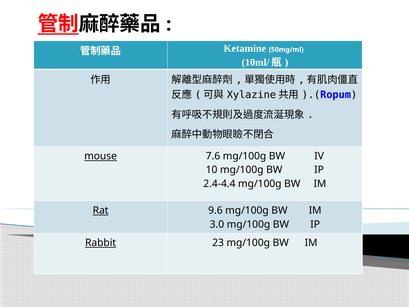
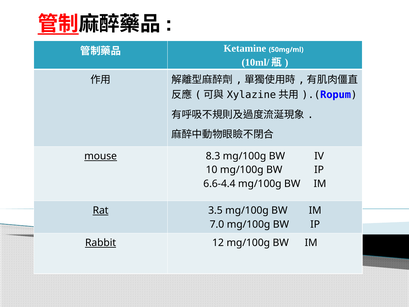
7.6: 7.6 -> 8.3
2.4-4.4: 2.4-4.4 -> 6.6-4.4
9.6: 9.6 -> 3.5
3.0: 3.0 -> 7.0
23: 23 -> 12
